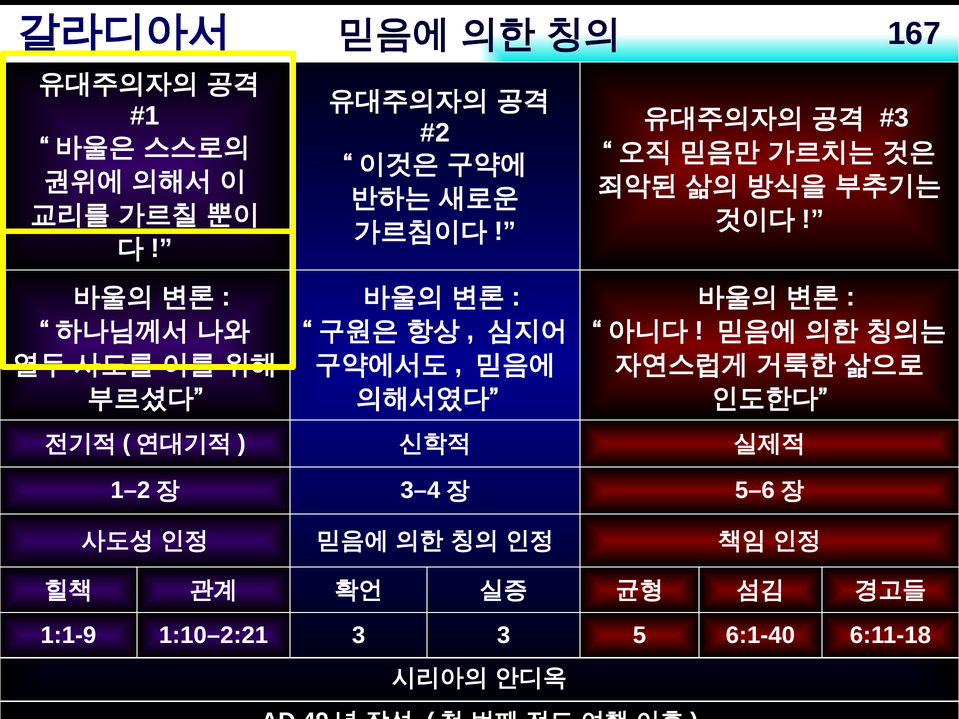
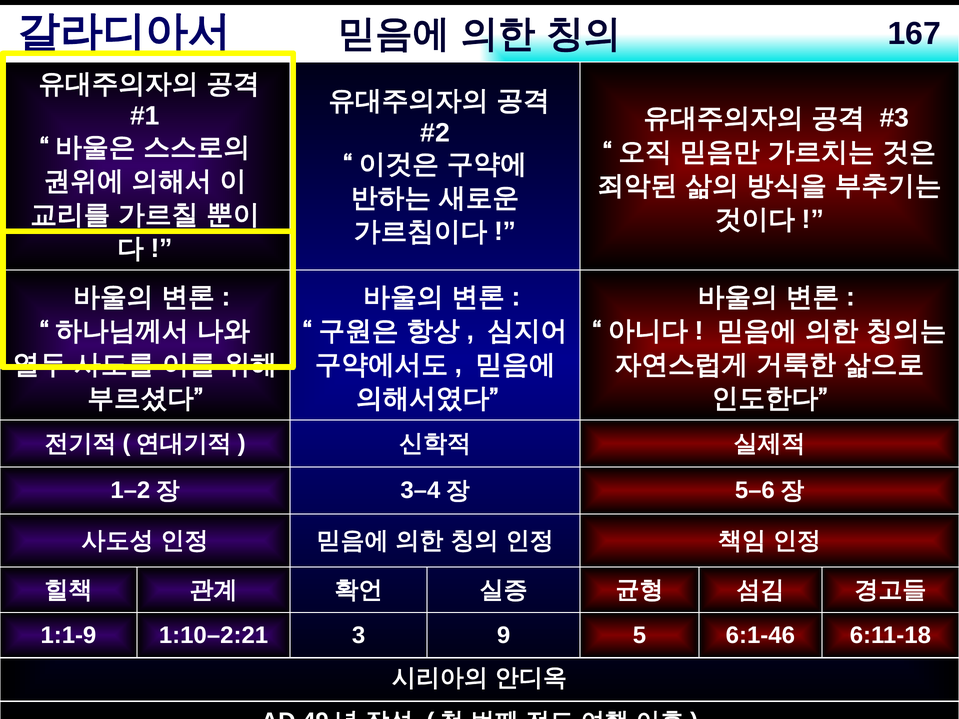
3 3: 3 -> 9
6:1-40: 6:1-40 -> 6:1-46
